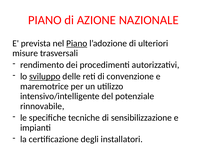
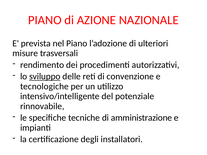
Piano at (77, 43) underline: present -> none
maremotrice: maremotrice -> tecnologiche
sensibilizzazione: sensibilizzazione -> amministrazione
